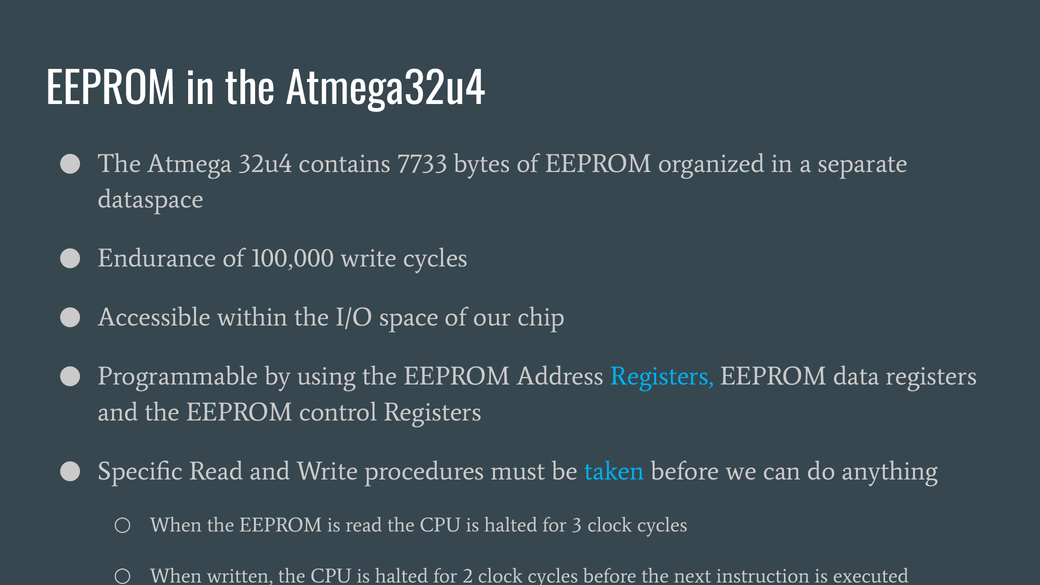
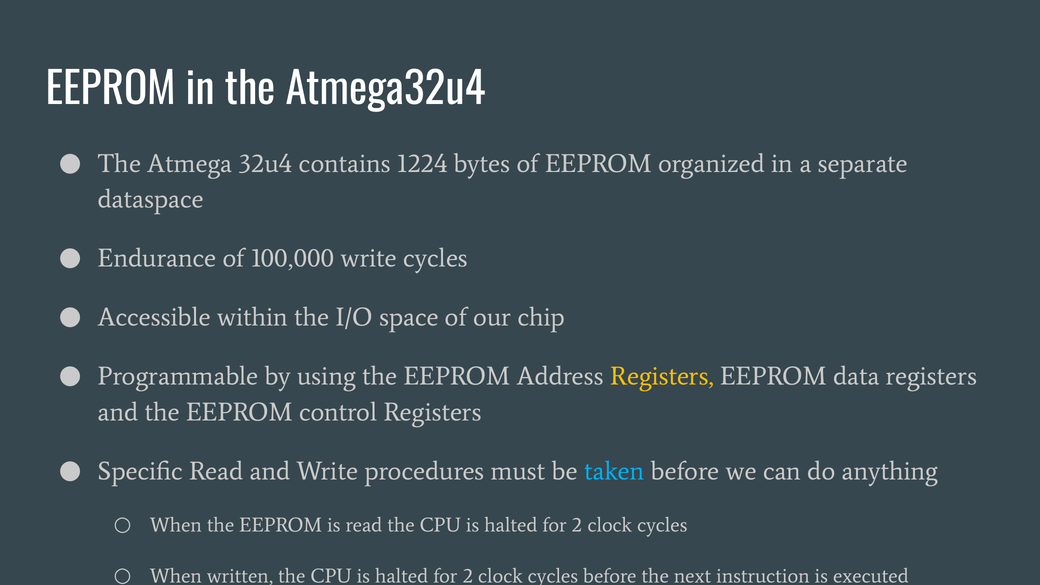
7733: 7733 -> 1224
Registers at (662, 376) colour: light blue -> yellow
3 at (577, 525): 3 -> 2
